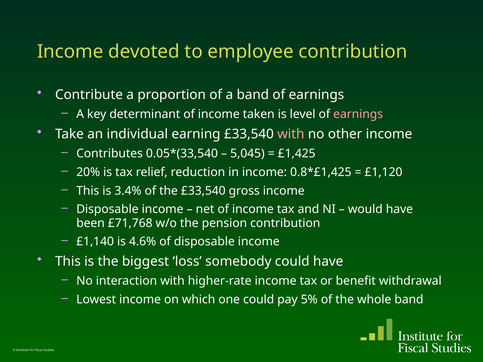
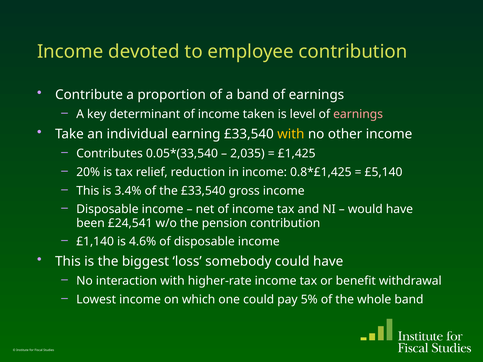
with at (291, 134) colour: pink -> yellow
5,045: 5,045 -> 2,035
£1,120: £1,120 -> £5,140
£71,768: £71,768 -> £24,541
